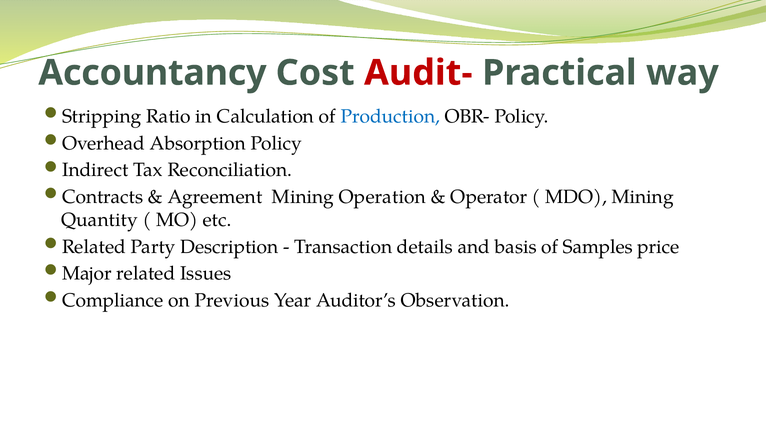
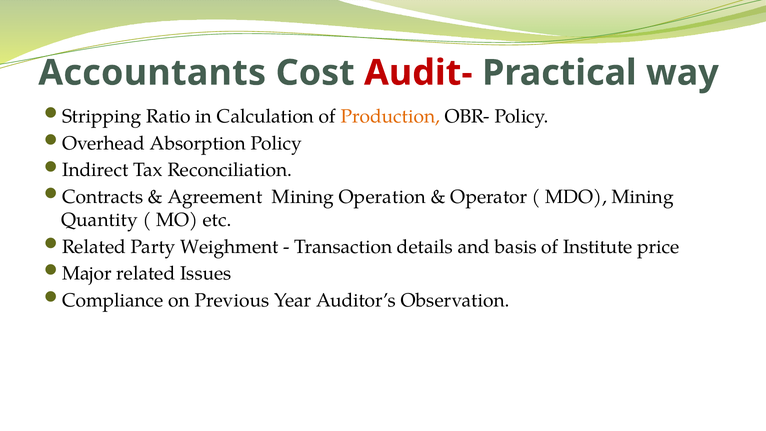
Accountancy: Accountancy -> Accountants
Production colour: blue -> orange
Description: Description -> Weighment
Samples: Samples -> Institute
